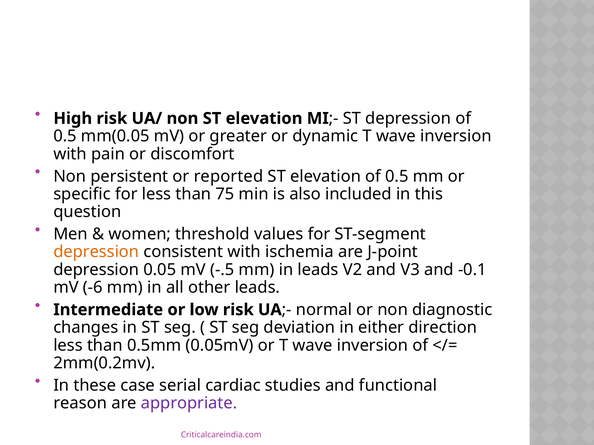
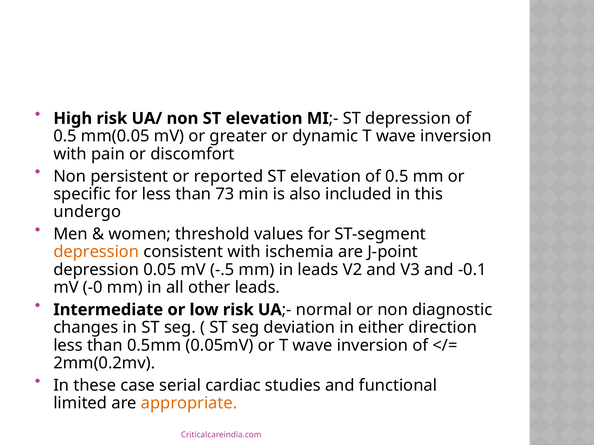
75: 75 -> 73
question: question -> undergo
-6: -6 -> -0
reason: reason -> limited
appropriate colour: purple -> orange
